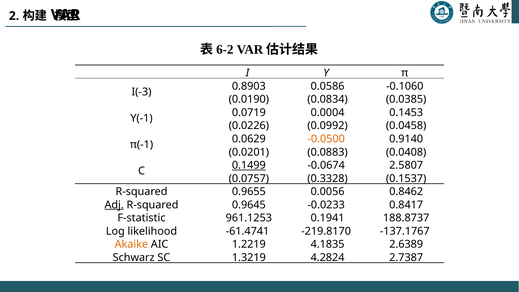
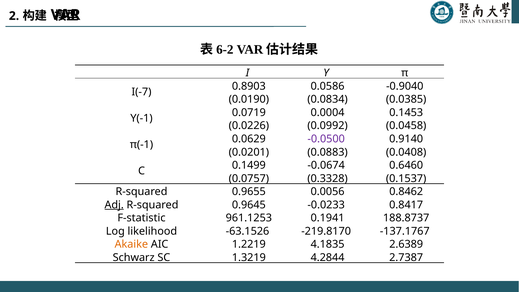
-0.1060: -0.1060 -> -0.9040
I(-3: I(-3 -> I(-7
-0.0500 colour: orange -> purple
0.1499 underline: present -> none
2.5807: 2.5807 -> 0.6460
-61.4741: -61.4741 -> -63.1526
4.2824: 4.2824 -> 4.2844
